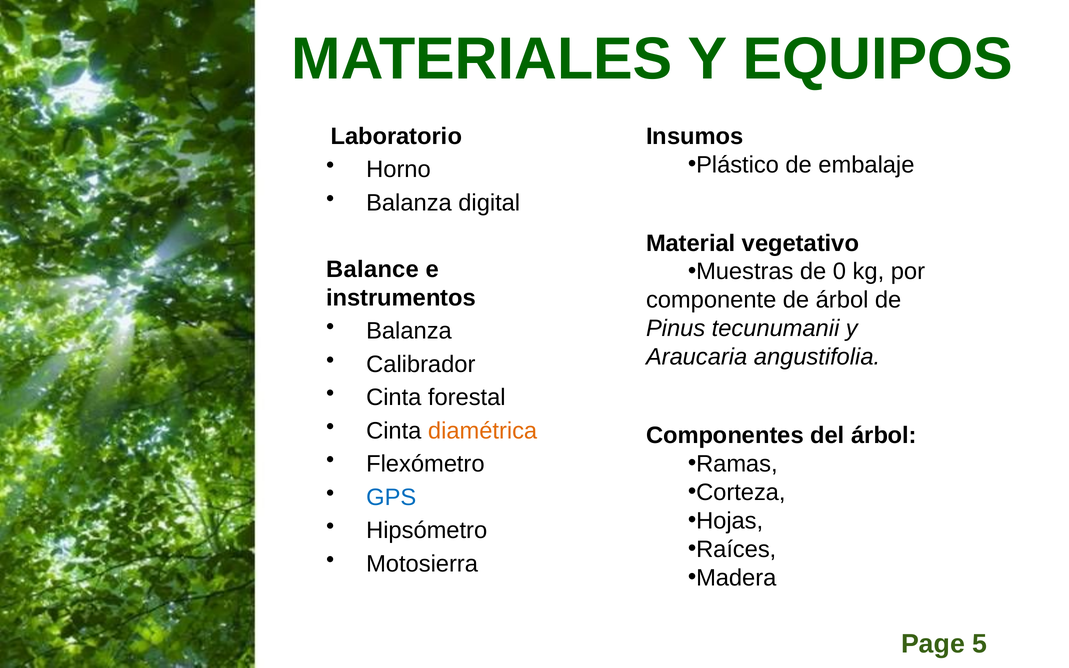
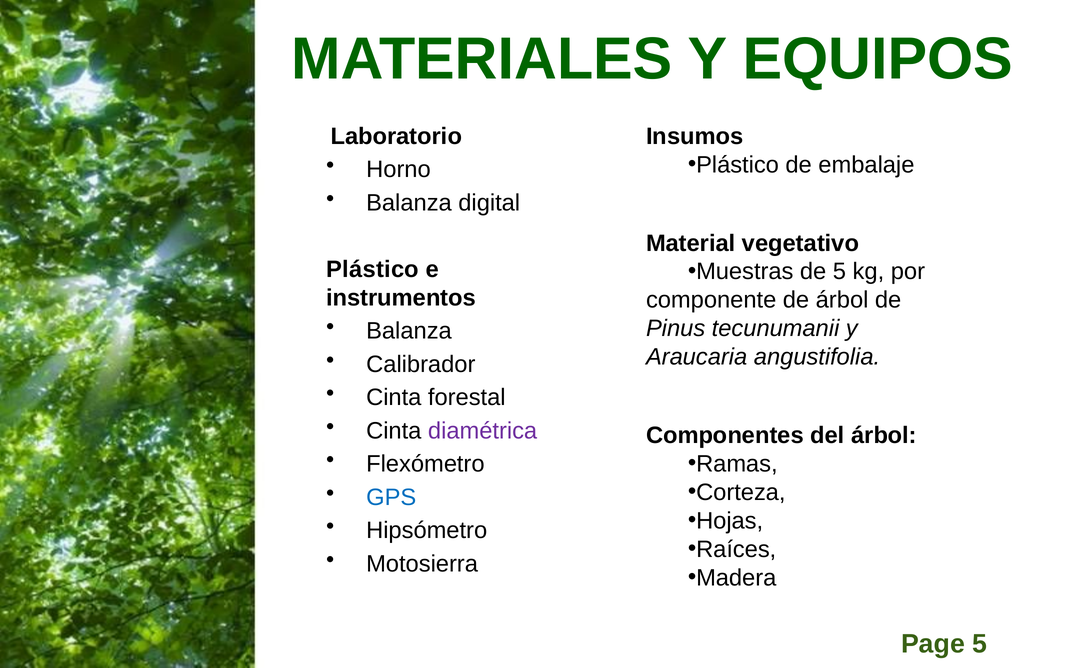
Balance at (373, 269): Balance -> Plástico
de 0: 0 -> 5
diamétrica colour: orange -> purple
